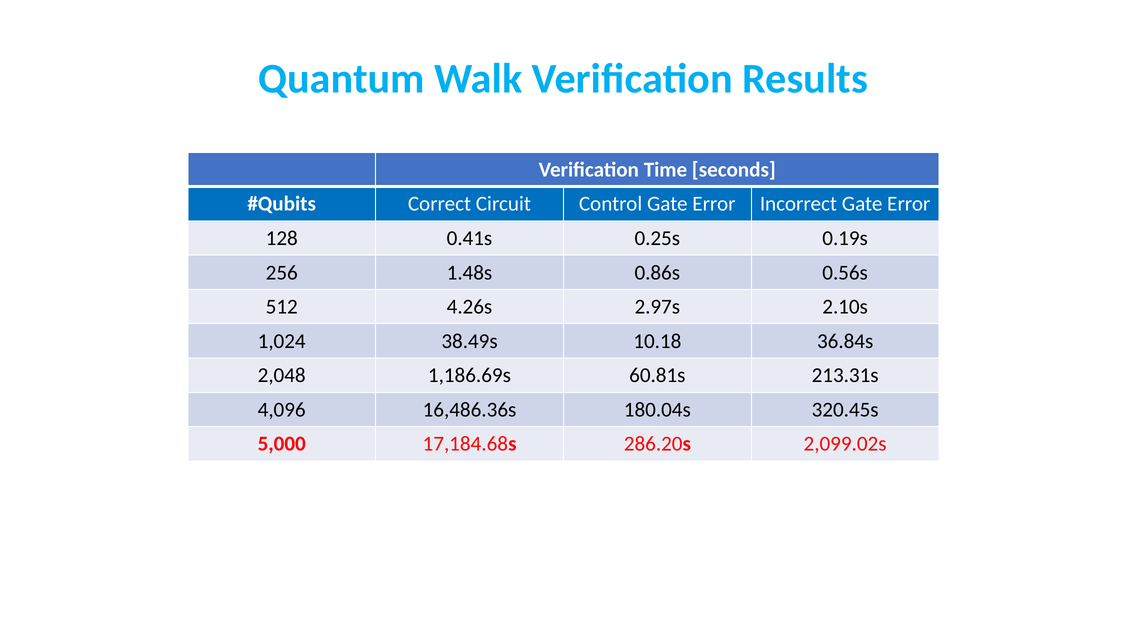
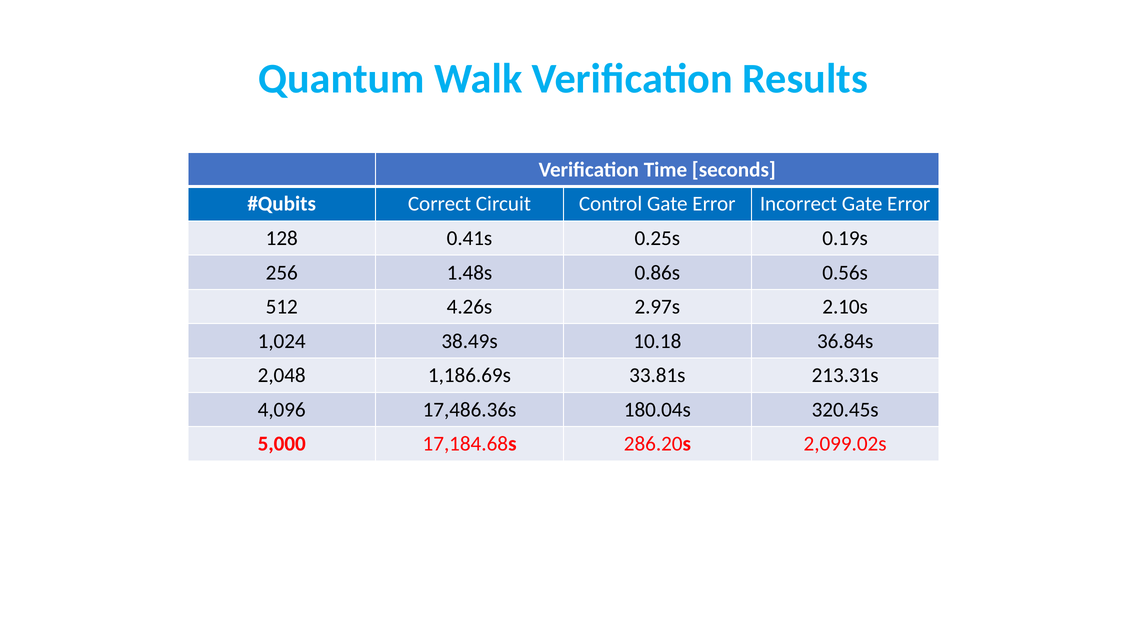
60.81s: 60.81s -> 33.81s
16,486.36s: 16,486.36s -> 17,486.36s
